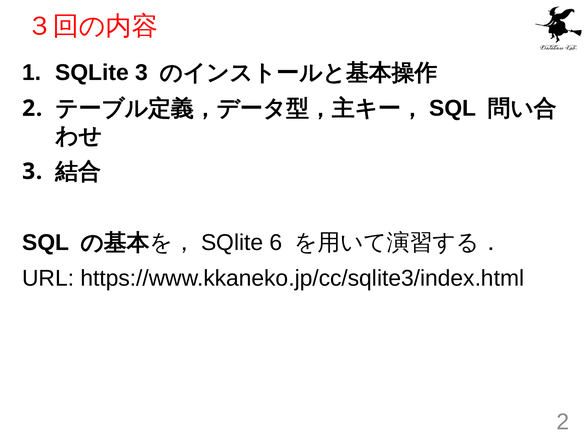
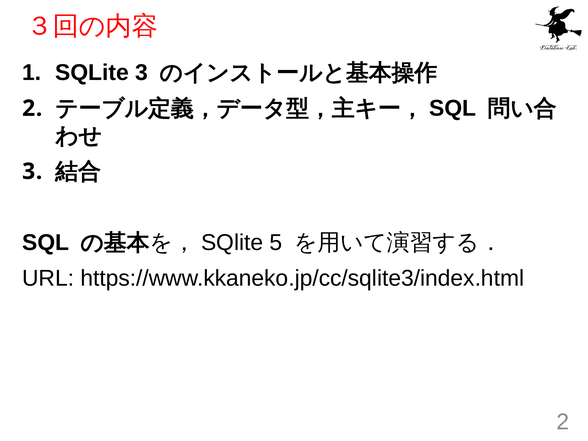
6: 6 -> 5
